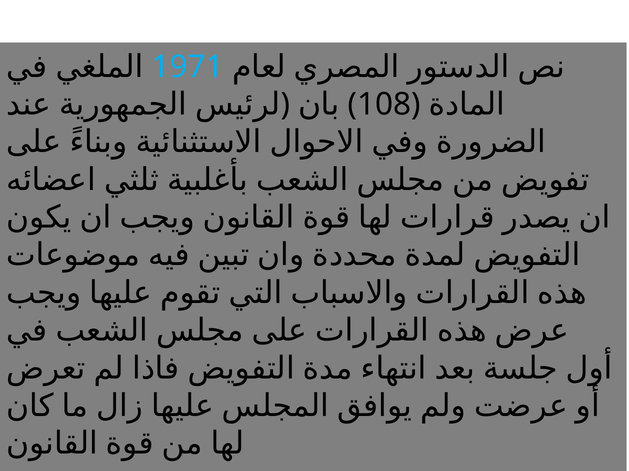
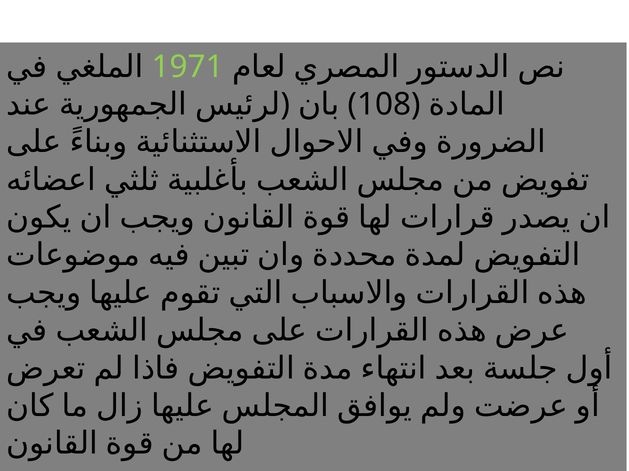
1971 colour: light blue -> light green
